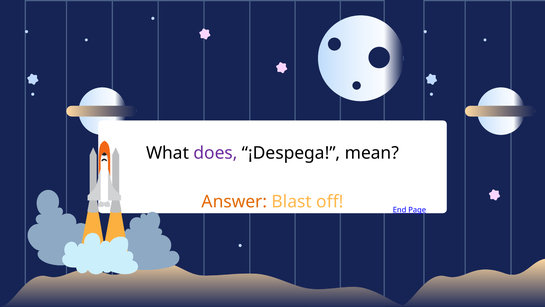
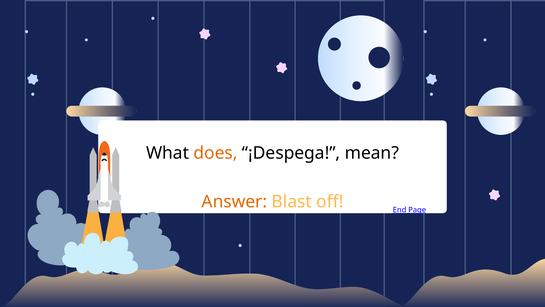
does colour: purple -> orange
